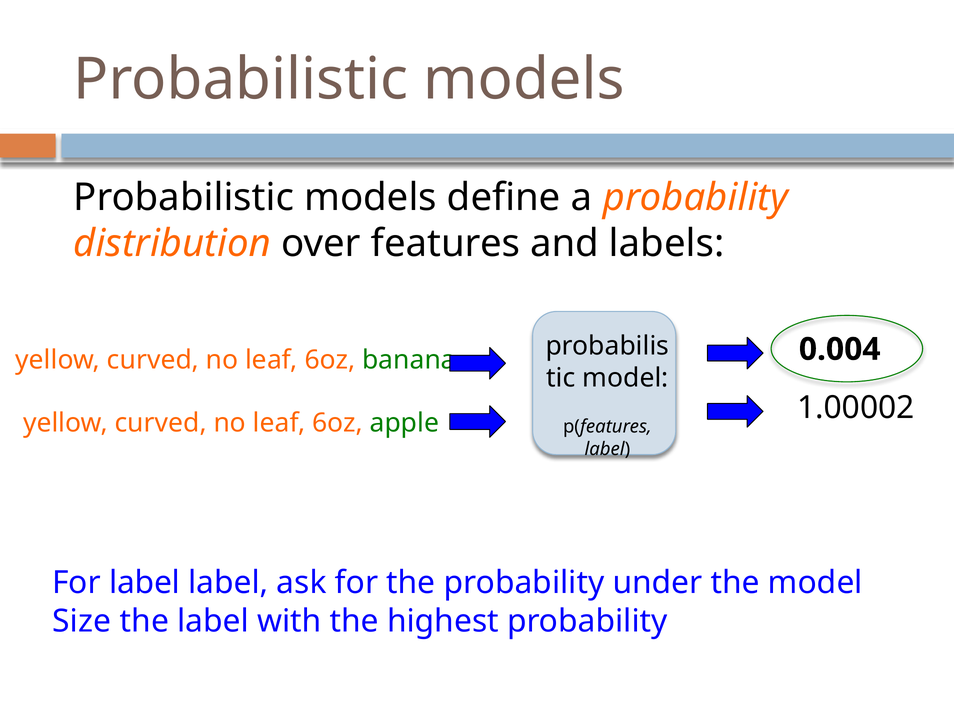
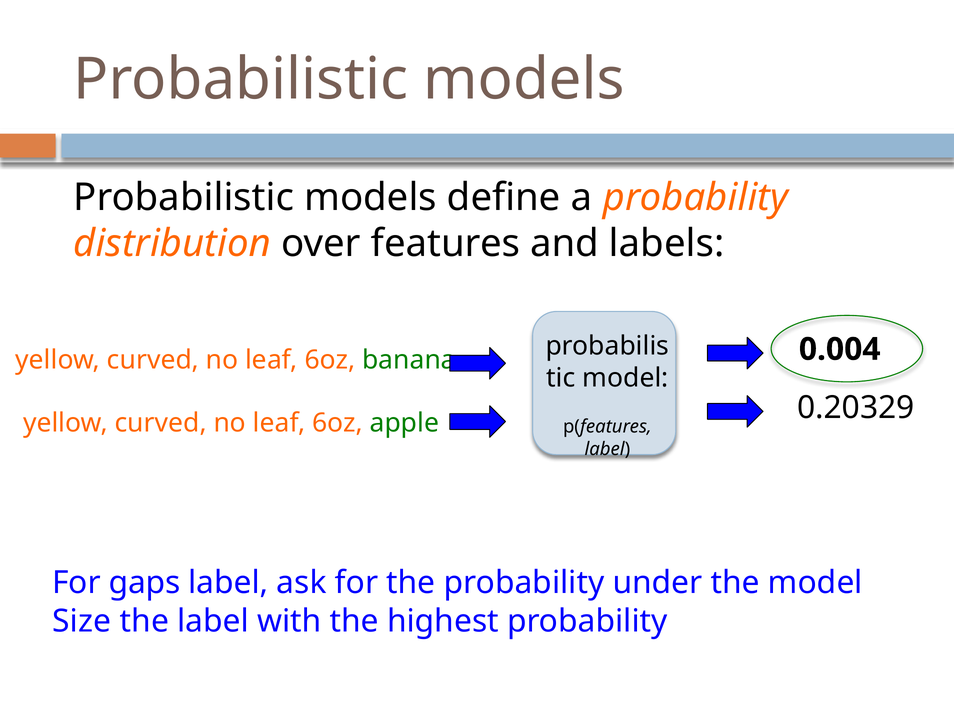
1.00002: 1.00002 -> 0.20329
For label: label -> gaps
